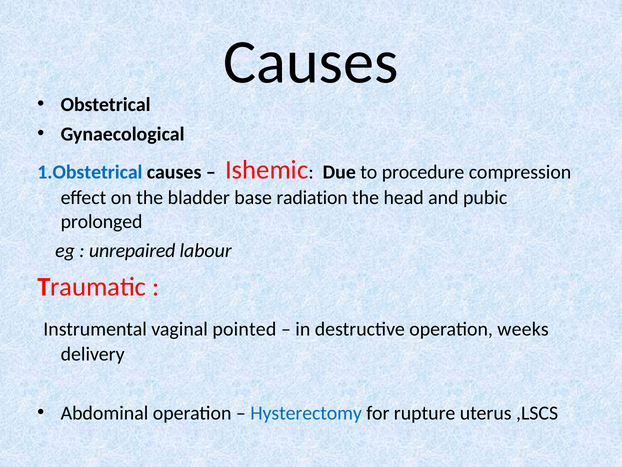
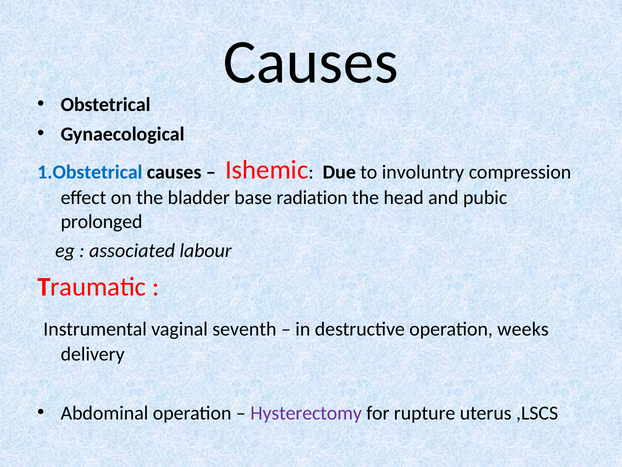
procedure: procedure -> involuntry
unrepaired: unrepaired -> associated
pointed: pointed -> seventh
Hysterectomy colour: blue -> purple
